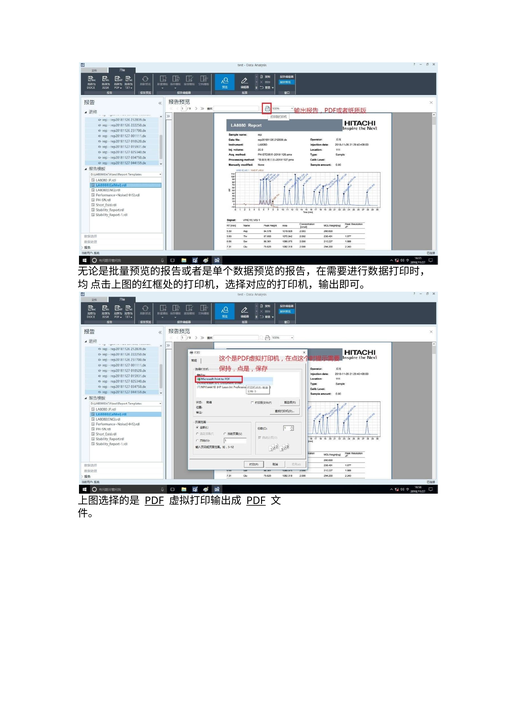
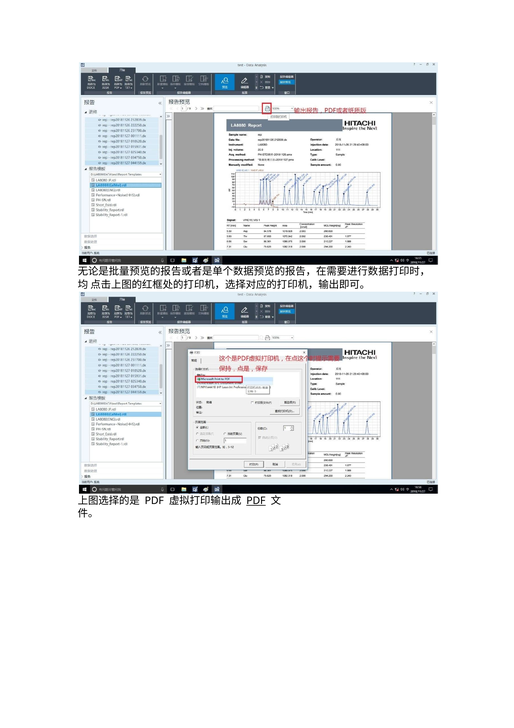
PDF at (154, 500) underline: present -> none
